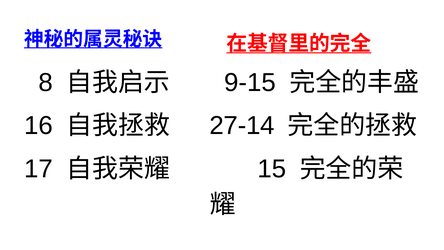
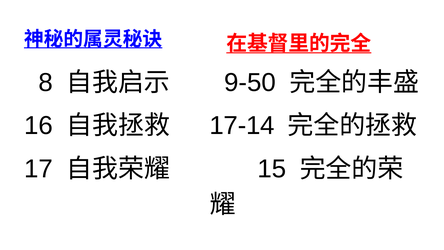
9-15: 9-15 -> 9-50
27-14: 27-14 -> 17-14
